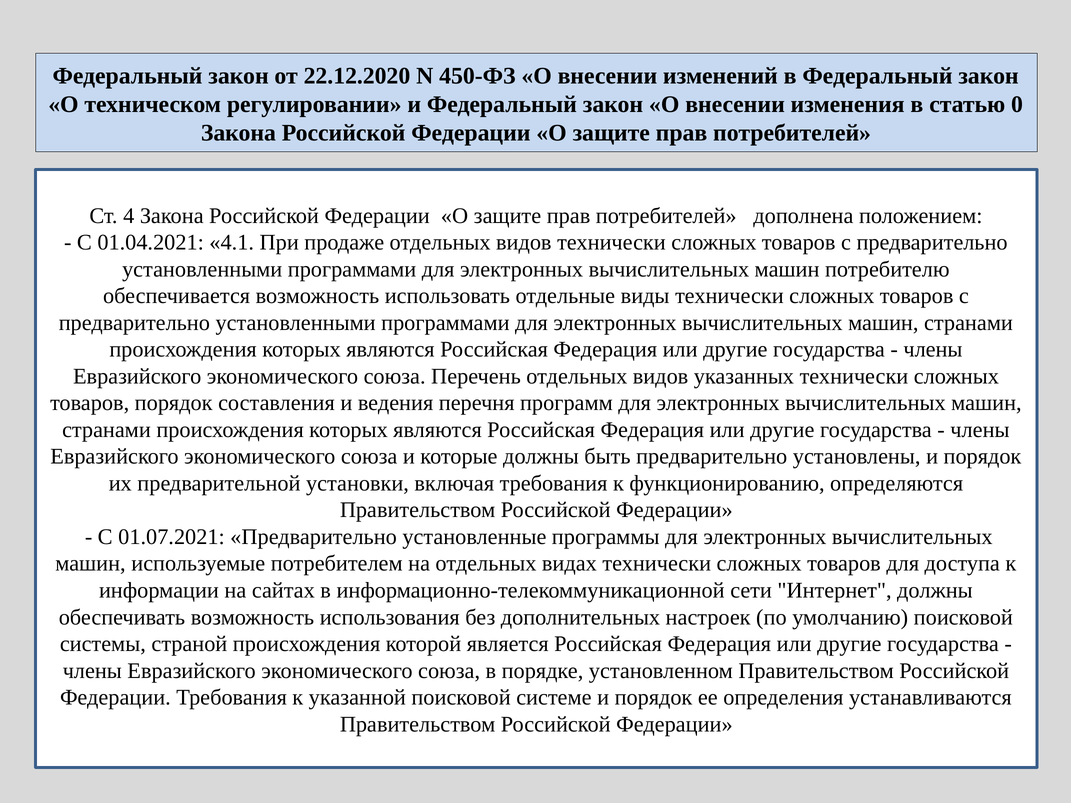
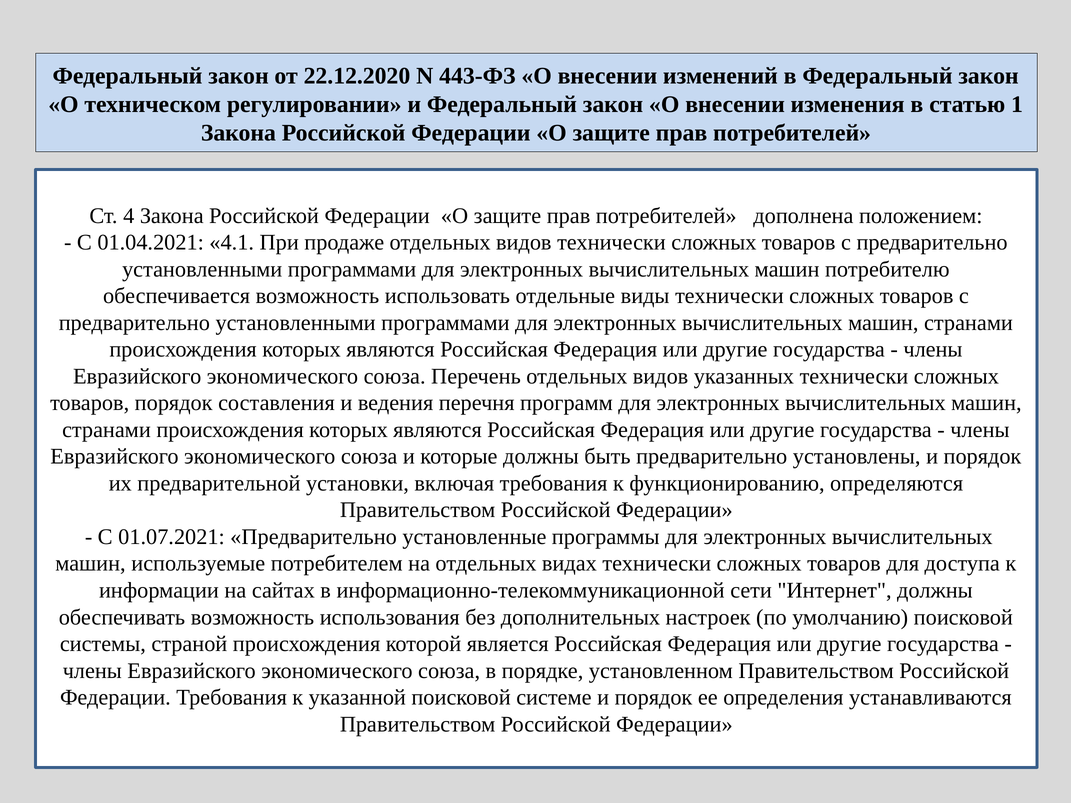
450-ФЗ: 450-ФЗ -> 443-ФЗ
0: 0 -> 1
